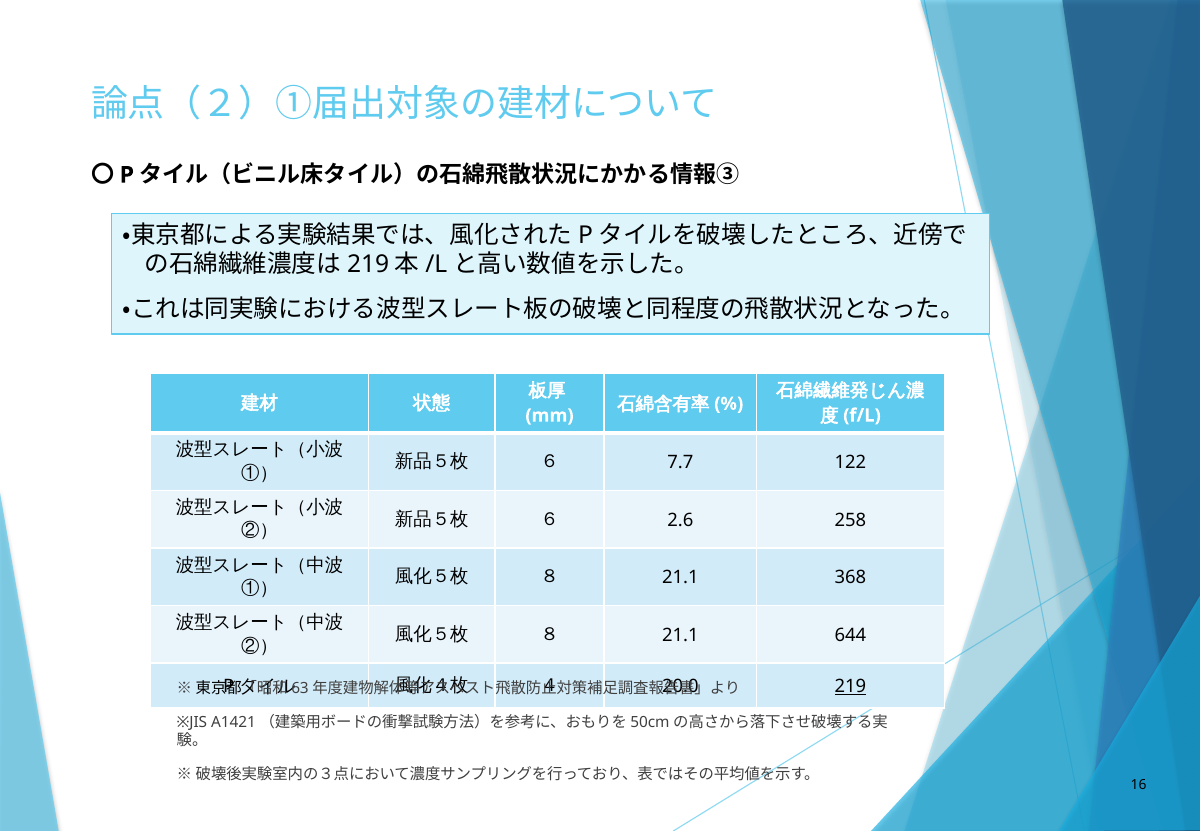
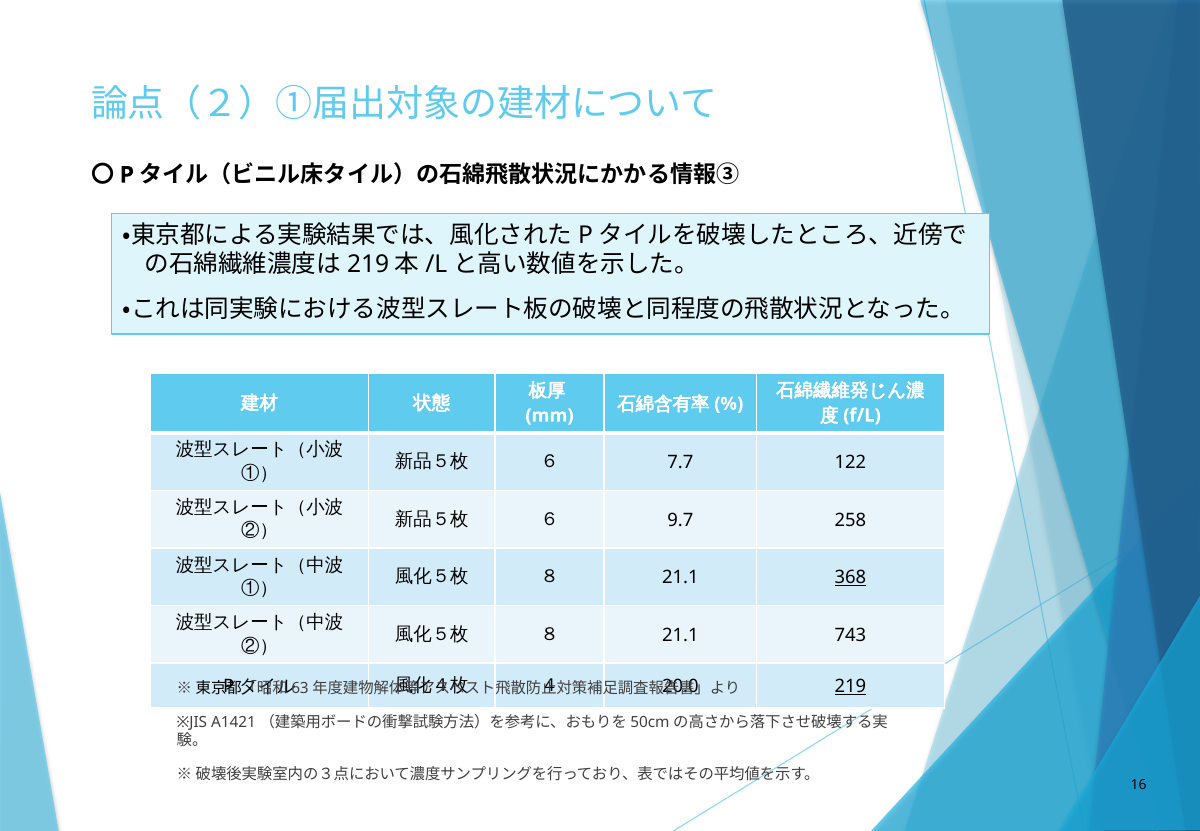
2.6: 2.6 -> 9.7
368 underline: none -> present
644: 644 -> 743
